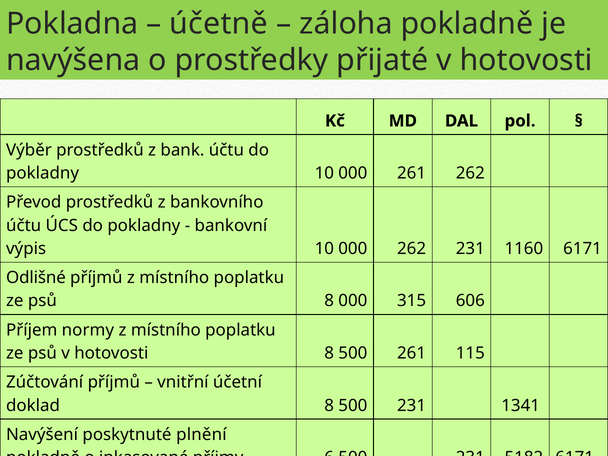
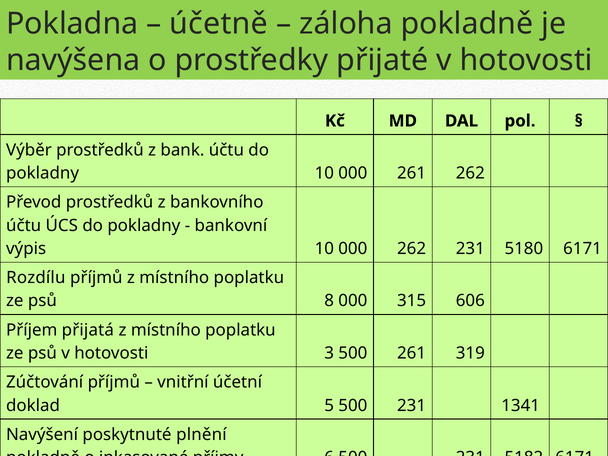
1160: 1160 -> 5180
Odlišné: Odlišné -> Rozdílu
normy: normy -> přijatá
hotovosti 8: 8 -> 3
115: 115 -> 319
doklad 8: 8 -> 5
